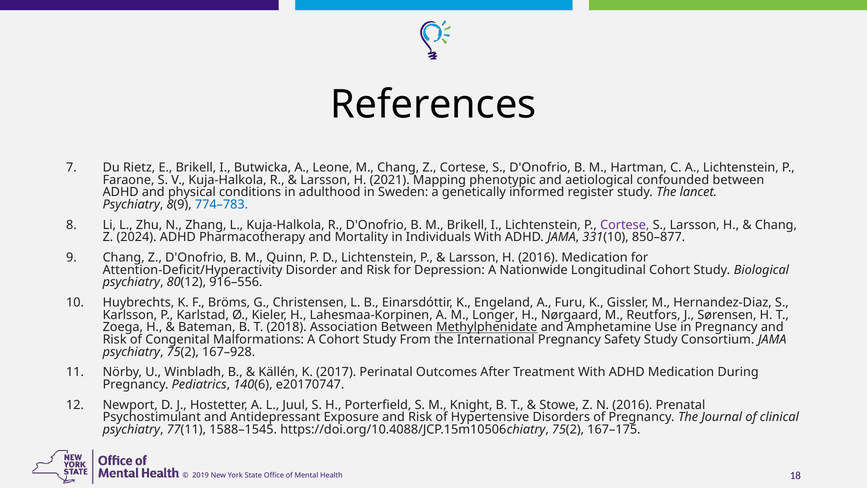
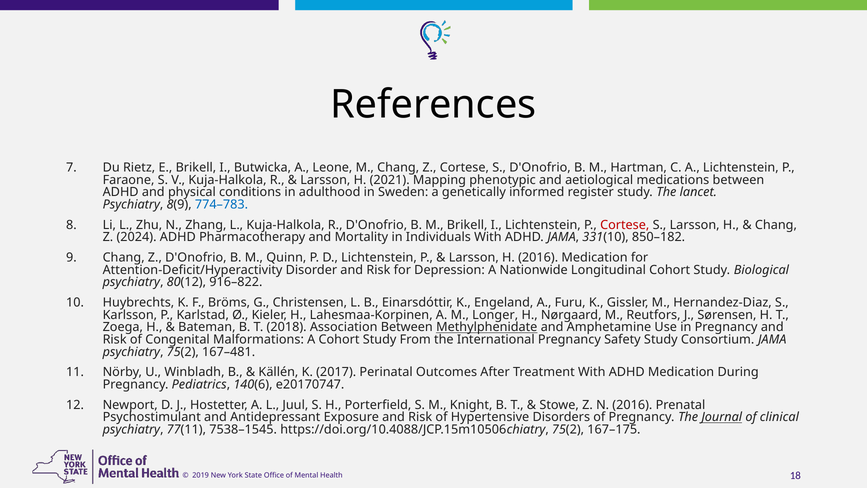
confounded: confounded -> medications
Cortese at (625, 225) colour: purple -> red
850–877: 850–877 -> 850–182
916–556: 916–556 -> 916–822
167–928: 167–928 -> 167–481
Journal underline: none -> present
1588–1545: 1588–1545 -> 7538–1545
